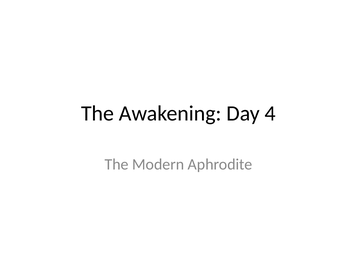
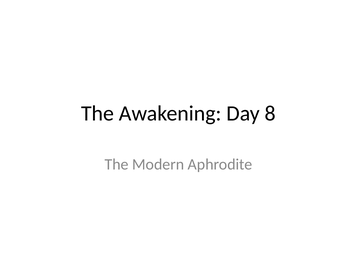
4: 4 -> 8
